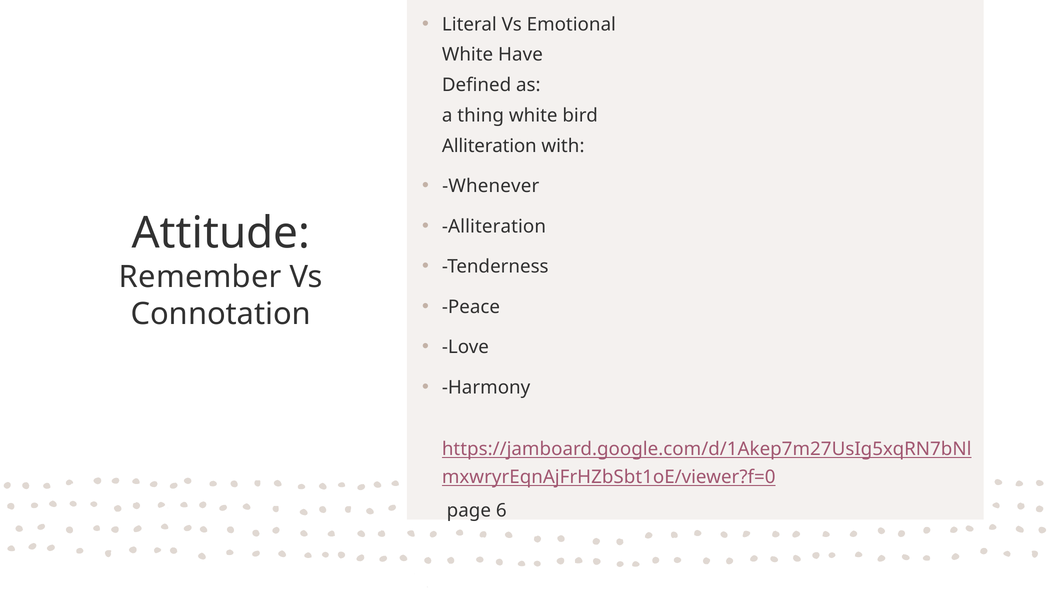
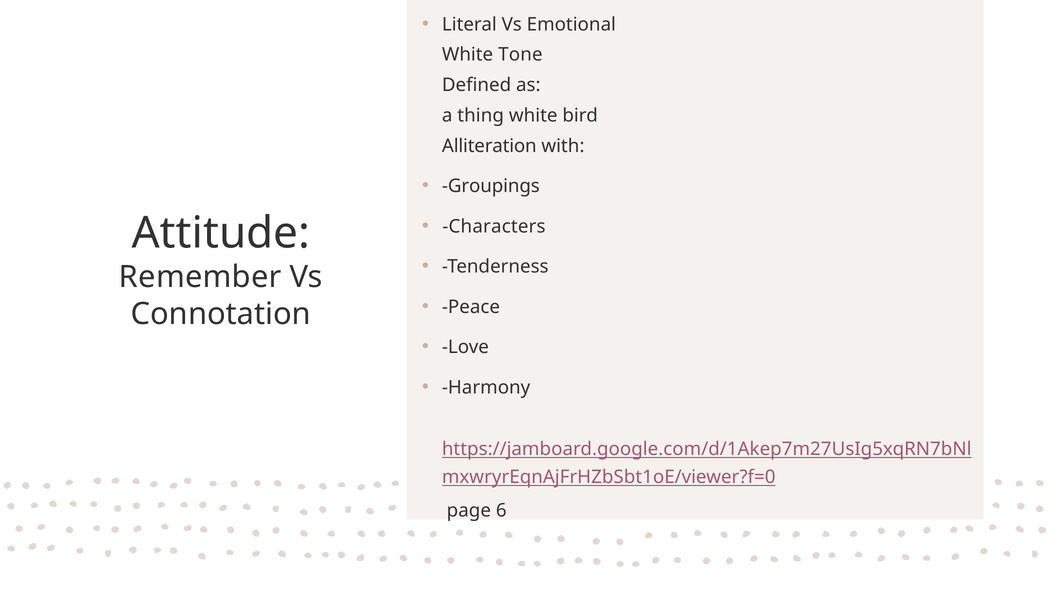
Have: Have -> Tone
Whenever: Whenever -> Groupings
Alliteration at (494, 227): Alliteration -> Characters
